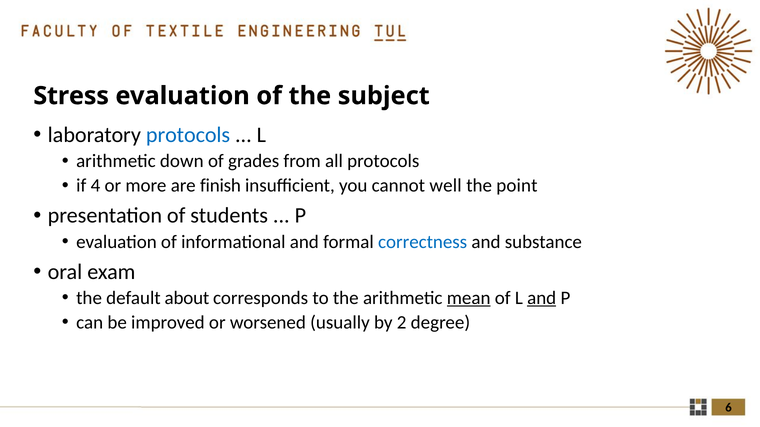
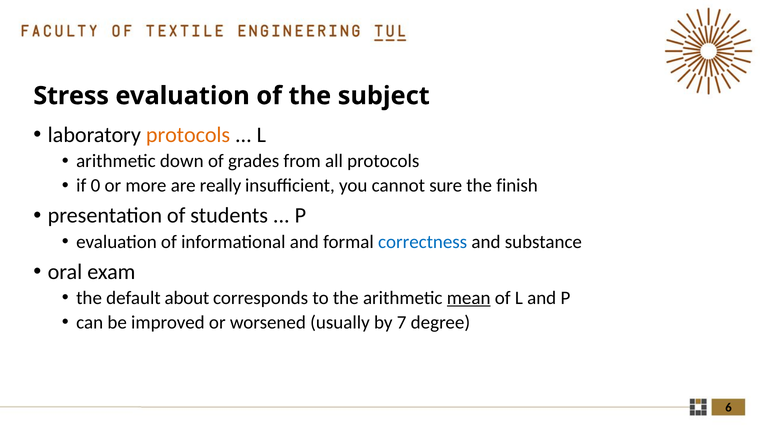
protocols at (188, 135) colour: blue -> orange
4: 4 -> 0
finish: finish -> really
well: well -> sure
point: point -> finish
and at (542, 298) underline: present -> none
2: 2 -> 7
